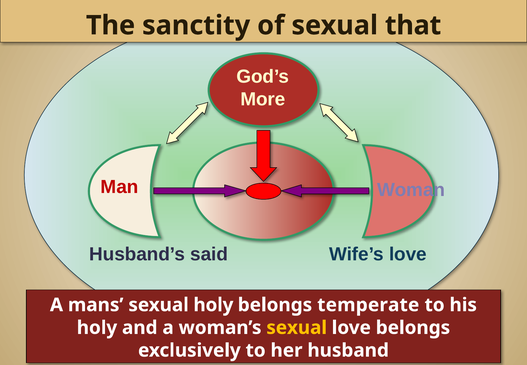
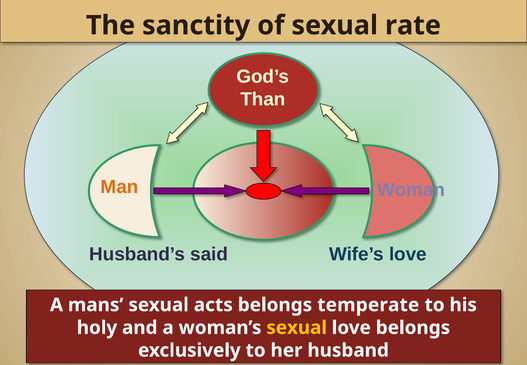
that: that -> rate
More: More -> Than
Man colour: red -> orange
sexual holy: holy -> acts
